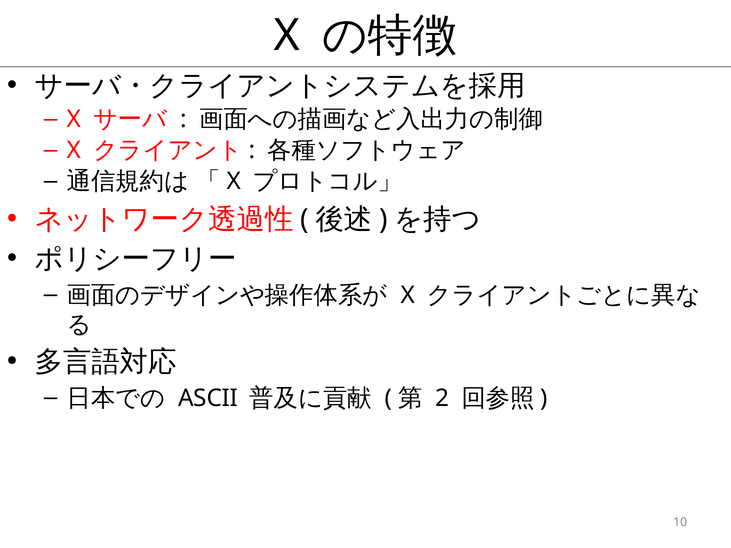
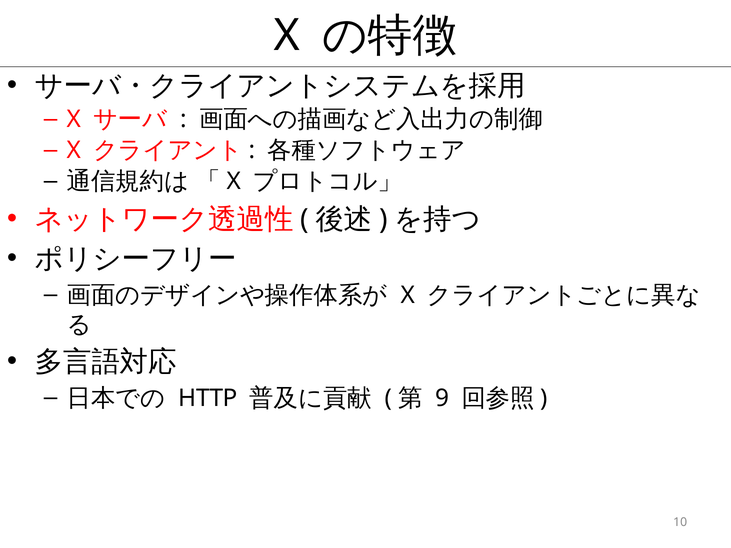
ASCII: ASCII -> HTTP
2: 2 -> 9
